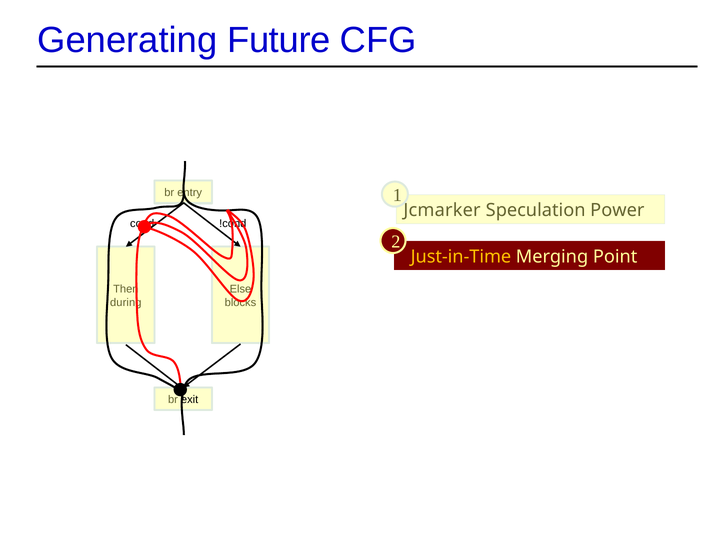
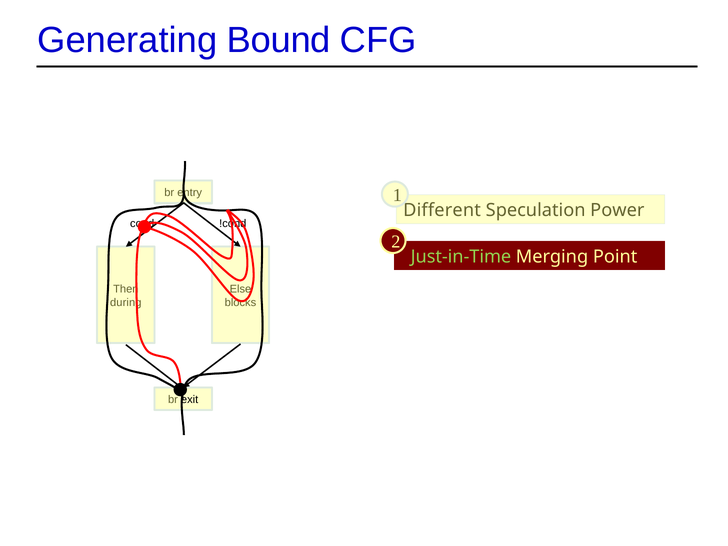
Future: Future -> Bound
Jcmarker: Jcmarker -> Different
Just-in-Time colour: yellow -> light green
